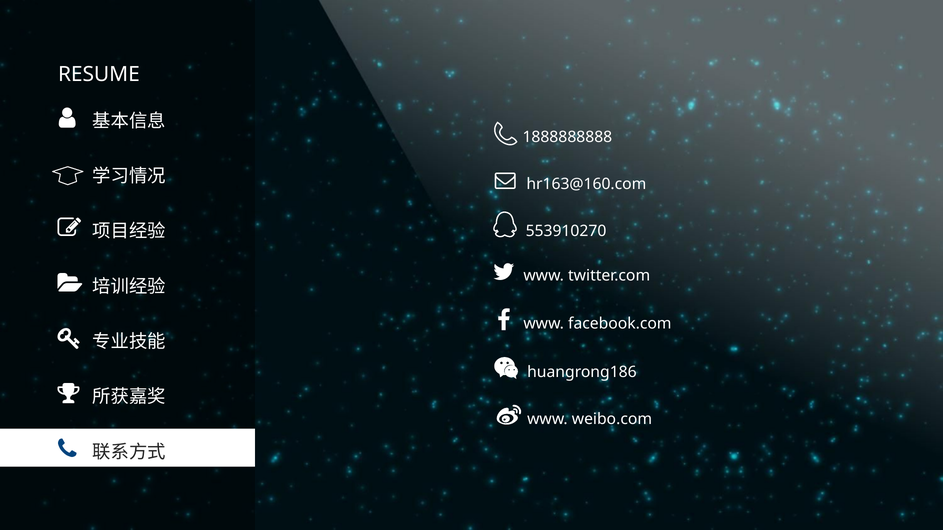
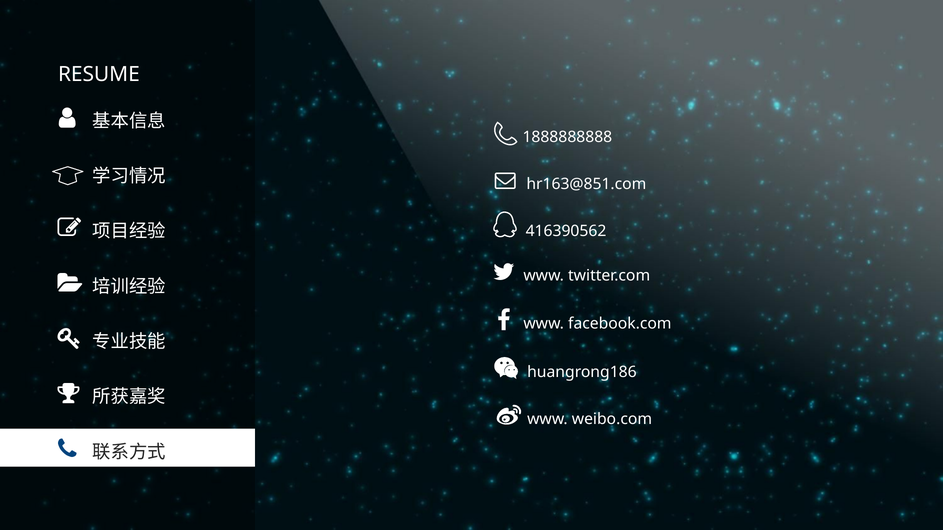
hr163@160.com: hr163@160.com -> hr163@851.com
553910270: 553910270 -> 416390562
